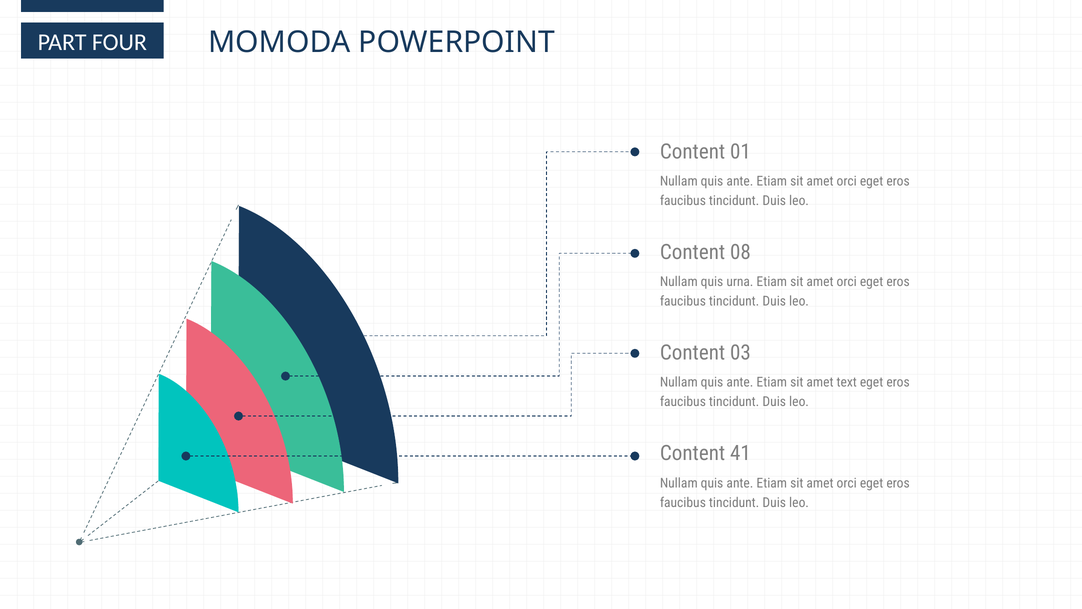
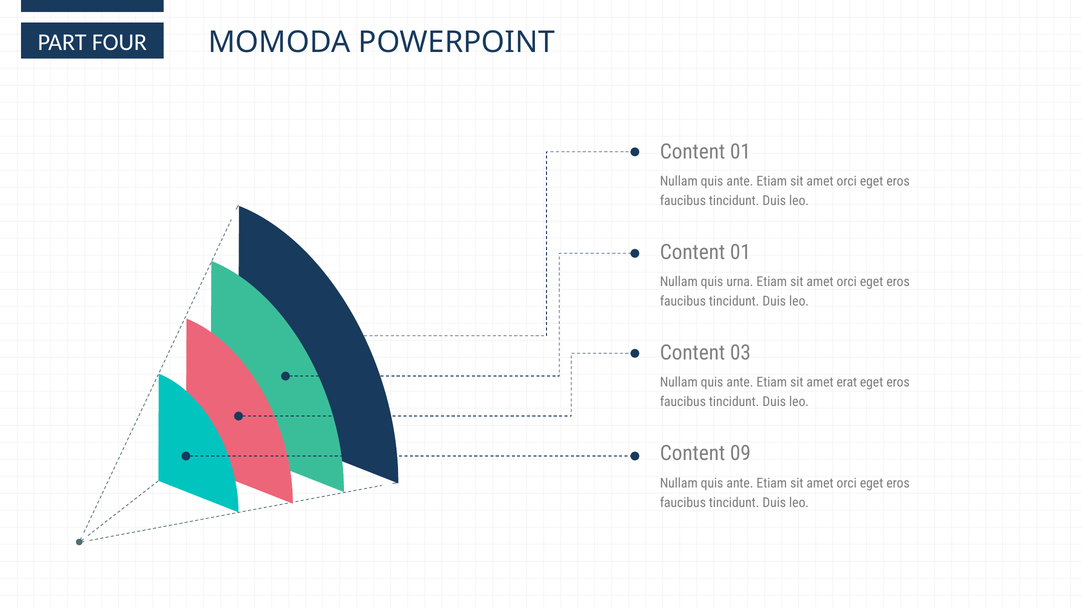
08 at (740, 252): 08 -> 01
text: text -> erat
41: 41 -> 09
